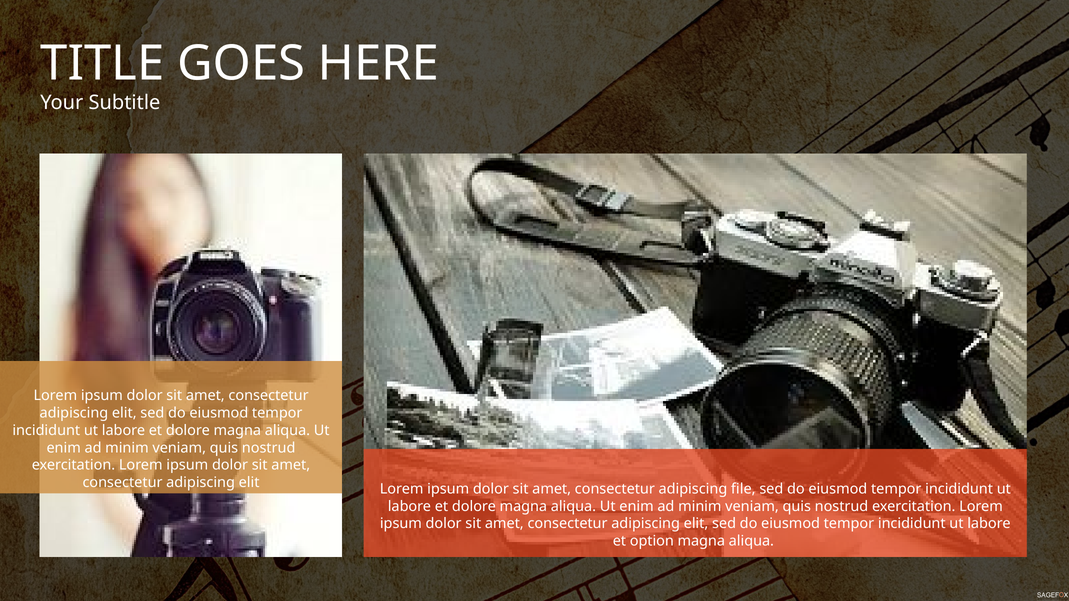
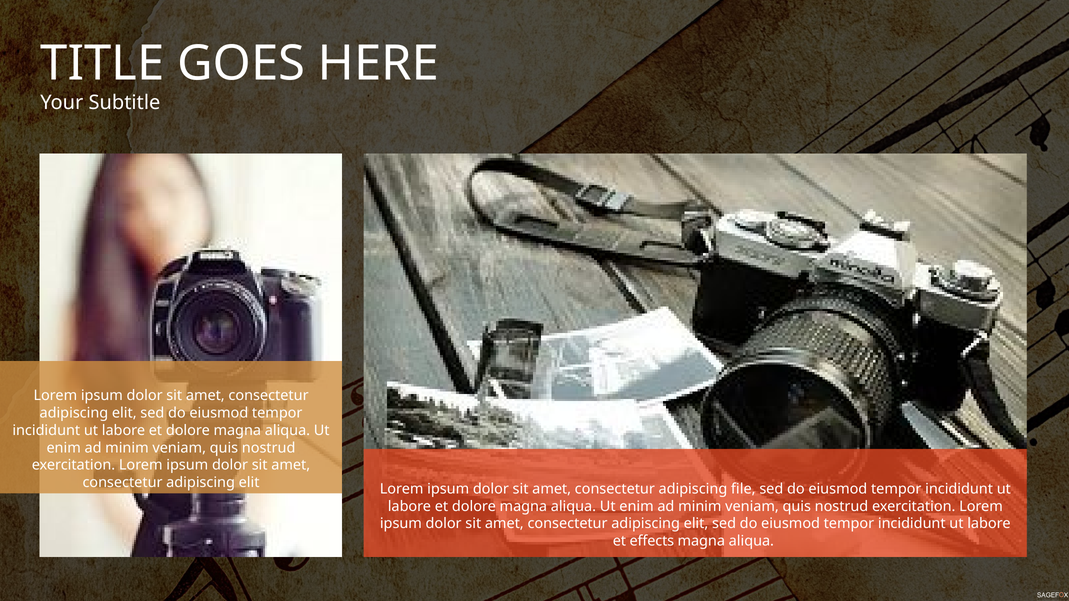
option: option -> effects
